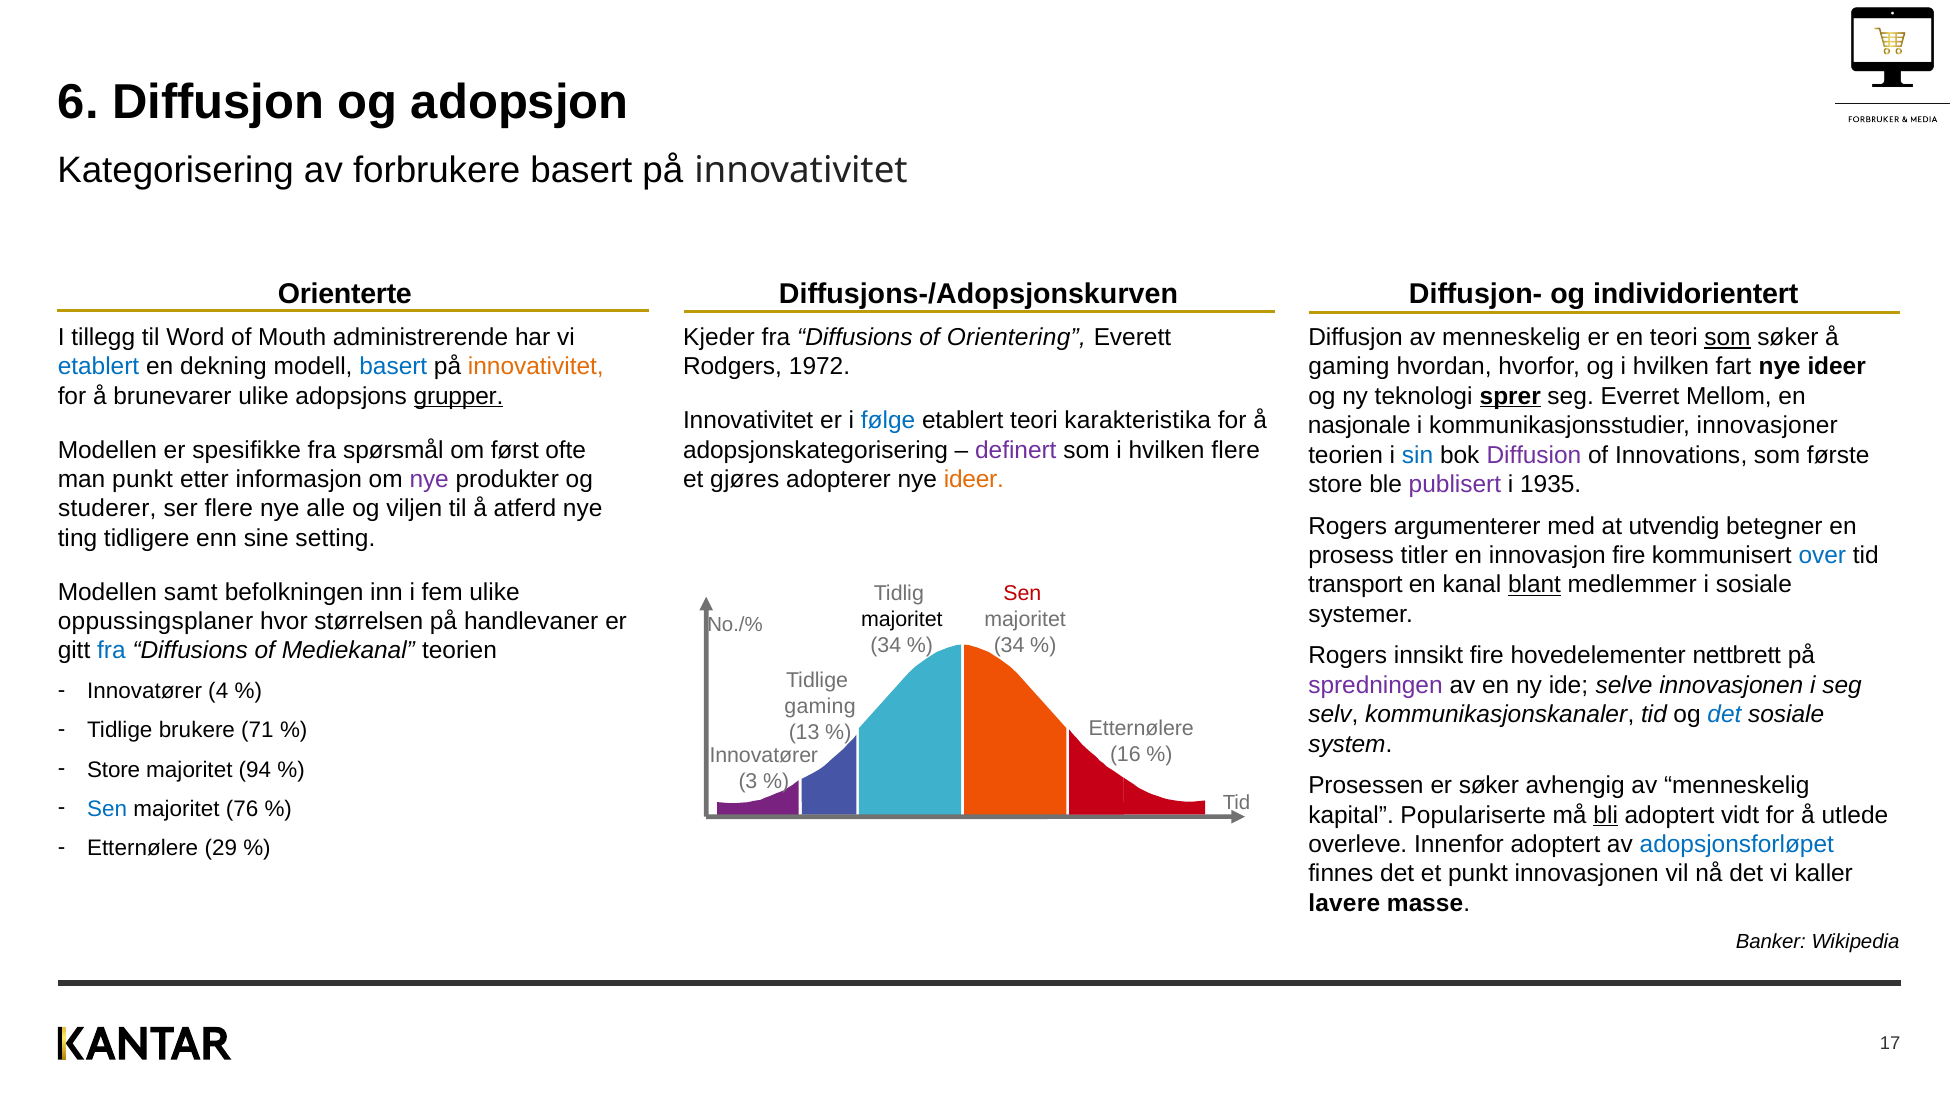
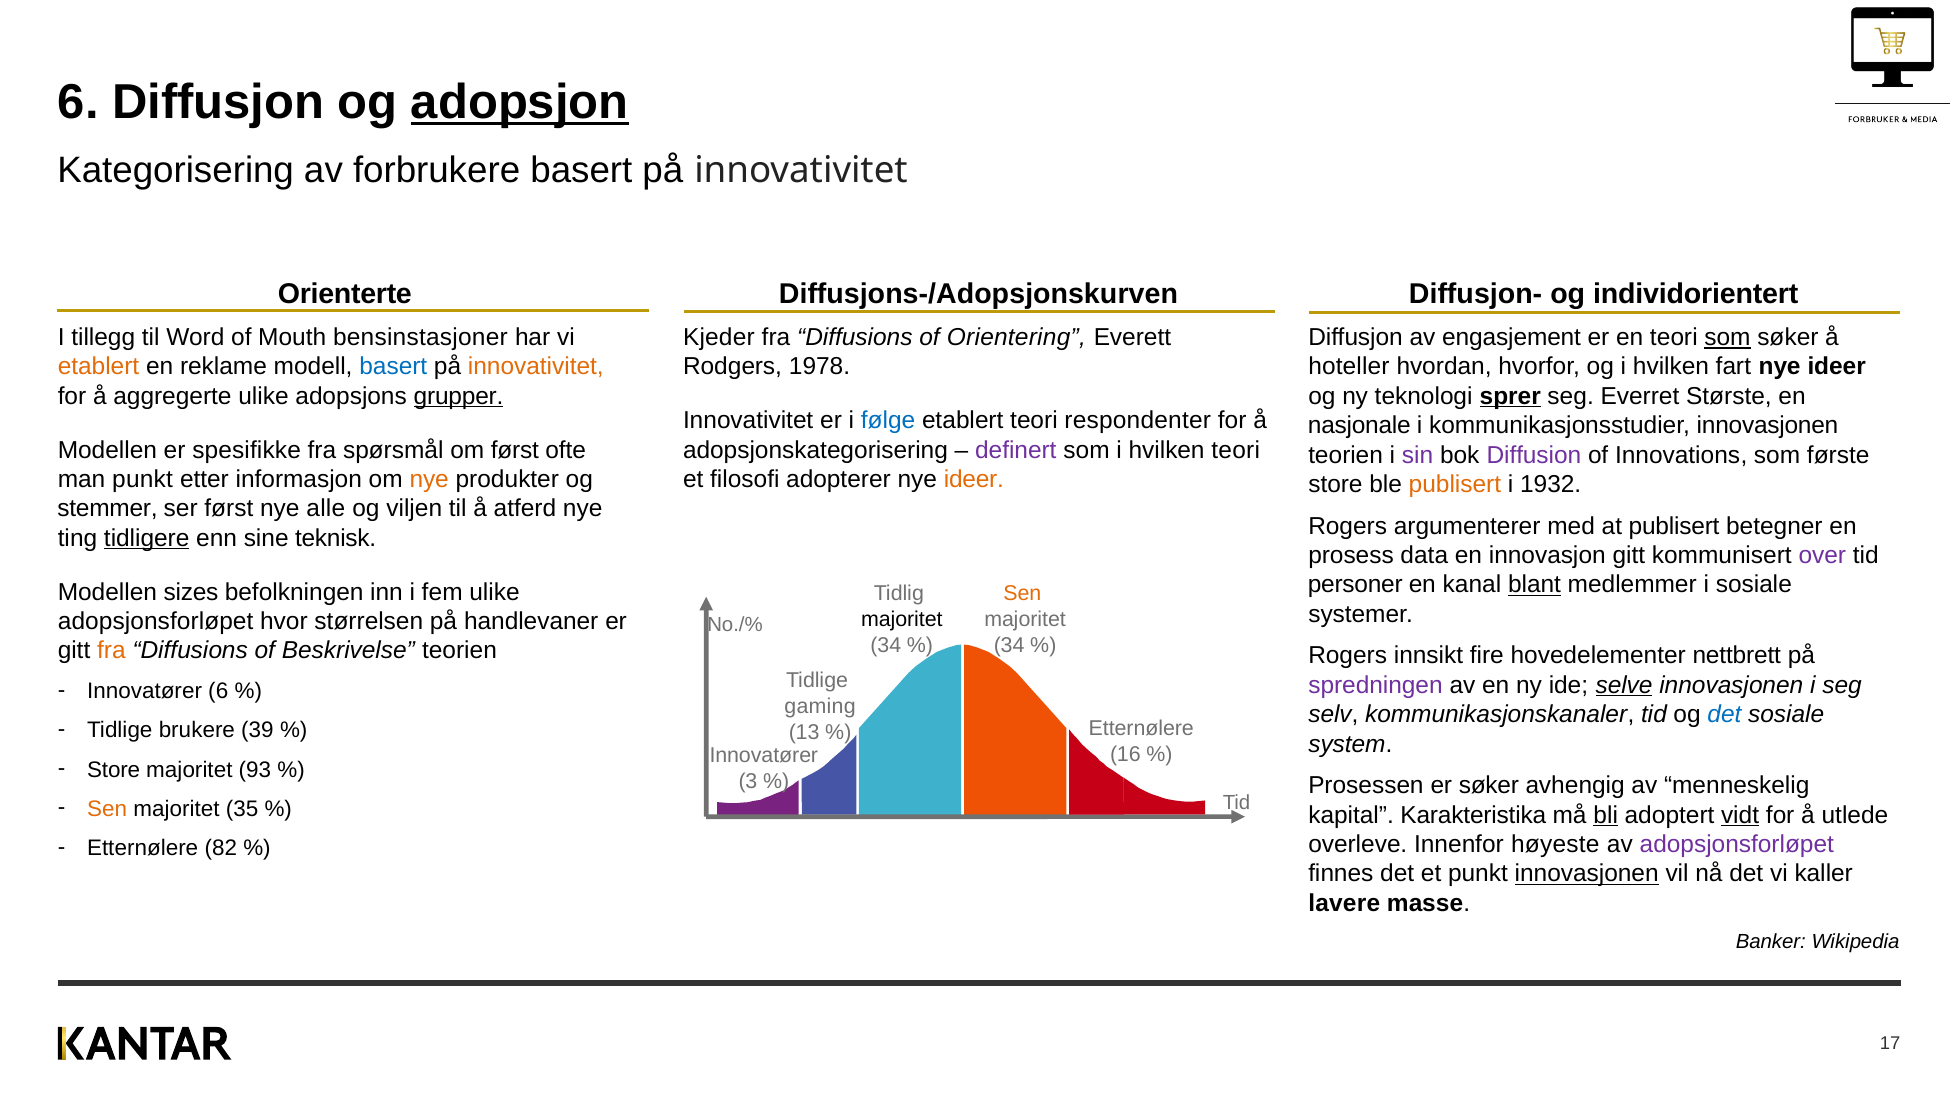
adopsjon underline: none -> present
administrerende: administrerende -> bensinstasjoner
Diffusjon av menneskelig: menneskelig -> engasjement
etablert at (99, 367) colour: blue -> orange
dekning: dekning -> reklame
1972: 1972 -> 1978
gaming at (1349, 367): gaming -> hoteller
brunevarer: brunevarer -> aggregerte
Mellom: Mellom -> Største
karakteristika: karakteristika -> respondenter
kommunikasjonsstudier innovasjoner: innovasjoner -> innovasjonen
hvilken flere: flere -> teori
sin colour: blue -> purple
nye at (429, 479) colour: purple -> orange
gjøres: gjøres -> filosofi
publisert at (1455, 484) colour: purple -> orange
1935: 1935 -> 1932
studerer: studerer -> stemmer
ser flere: flere -> først
at utvendig: utvendig -> publisert
tidligere underline: none -> present
setting: setting -> teknisk
titler: titler -> data
innovasjon fire: fire -> gitt
over colour: blue -> purple
transport: transport -> personer
samt: samt -> sizes
Sen at (1022, 594) colour: red -> orange
oppussingsplaner at (156, 621): oppussingsplaner -> adopsjonsforløpet
fra at (111, 651) colour: blue -> orange
Mediekanal: Mediekanal -> Beskrivelse
selve underline: none -> present
Innovatører 4: 4 -> 6
71: 71 -> 39
94: 94 -> 93
Sen at (107, 809) colour: blue -> orange
76: 76 -> 35
Populariserte: Populariserte -> Karakteristika
vidt underline: none -> present
Innenfor adoptert: adoptert -> høyeste
adopsjonsforløpet at (1737, 844) colour: blue -> purple
29: 29 -> 82
innovasjonen at (1587, 874) underline: none -> present
